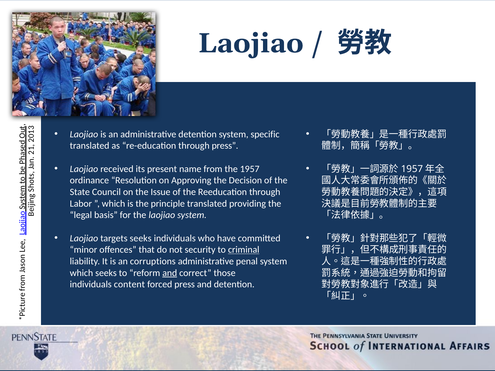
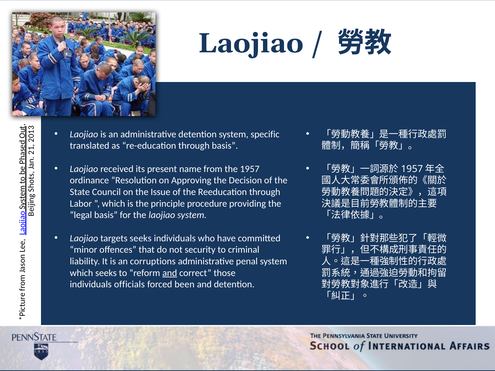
through press: press -> basis
principle translated: translated -> procedure
criminal underline: present -> none
content: content -> officials
forced press: press -> been
